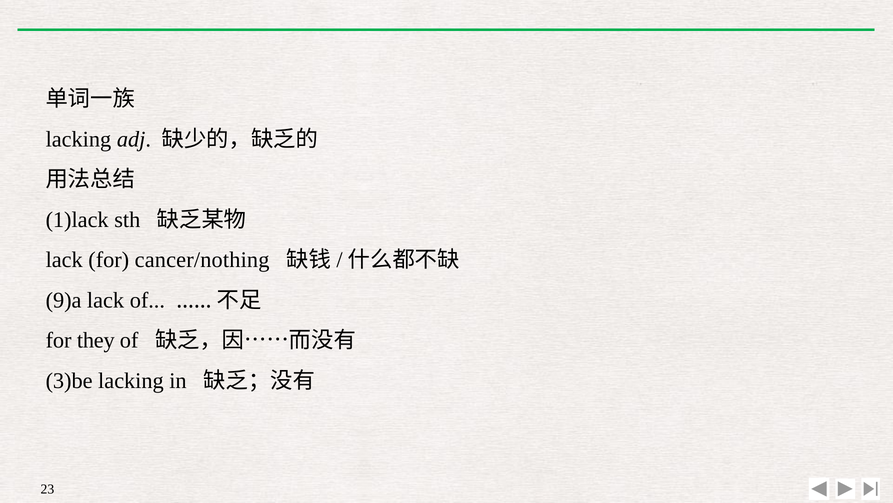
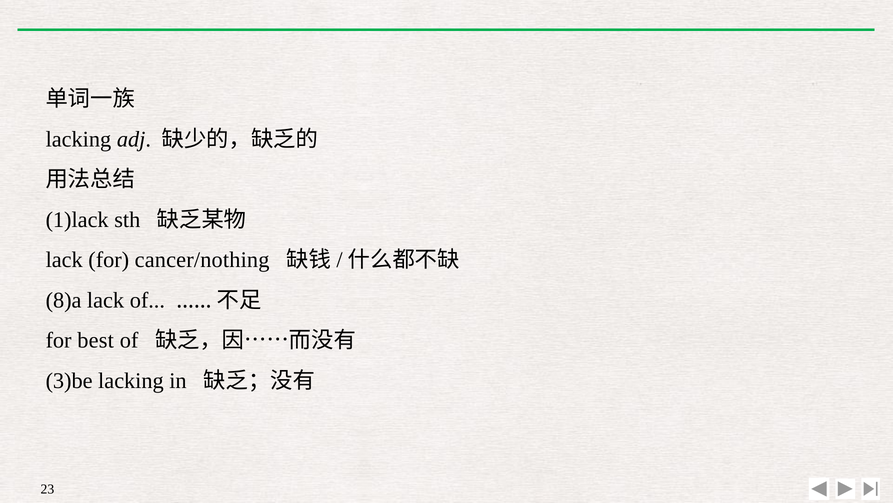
9)a: 9)a -> 8)a
they: they -> best
